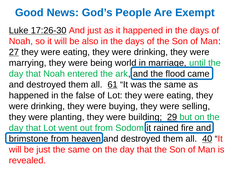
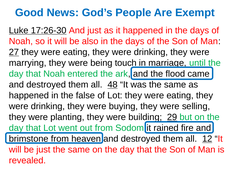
world: world -> touch
61: 61 -> 48
40: 40 -> 12
